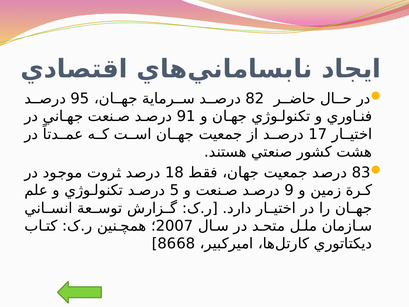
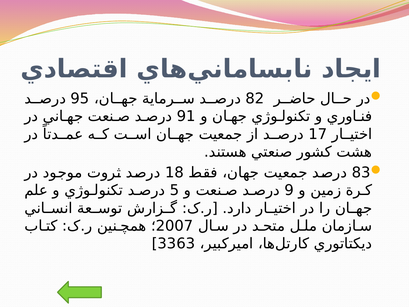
8668: 8668 -> 3363
